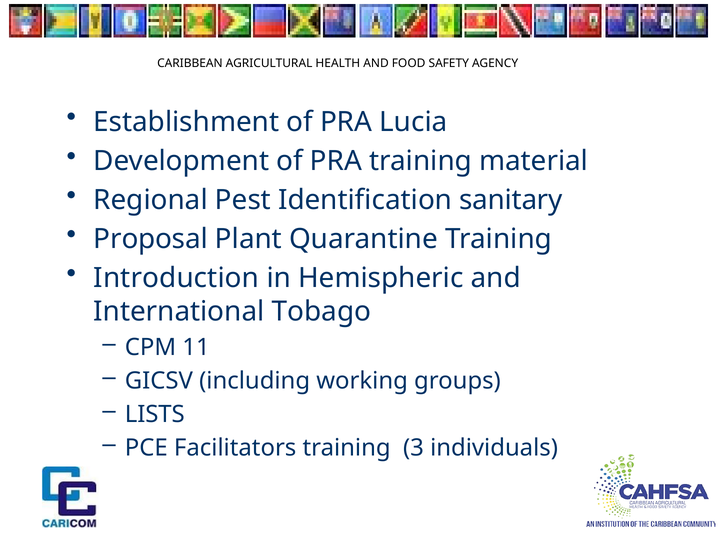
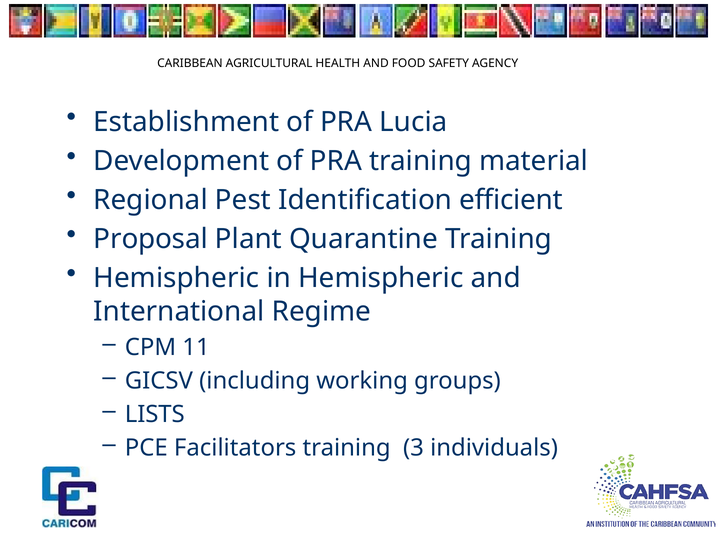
sanitary: sanitary -> efficient
Introduction at (176, 278): Introduction -> Hemispheric
Tobago: Tobago -> Regime
